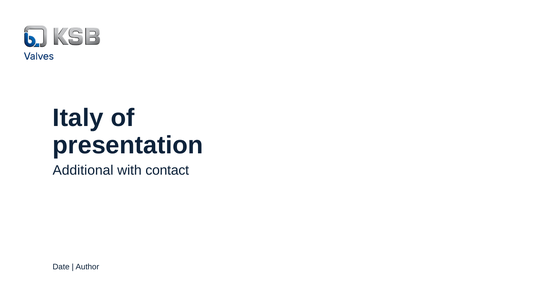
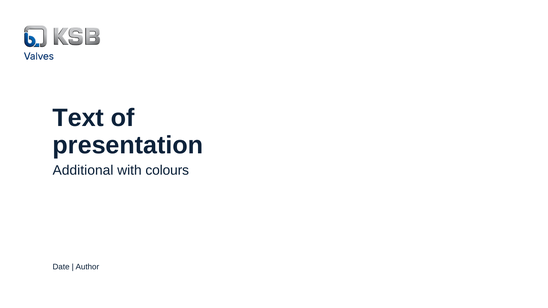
Italy: Italy -> Text
contact: contact -> colours
